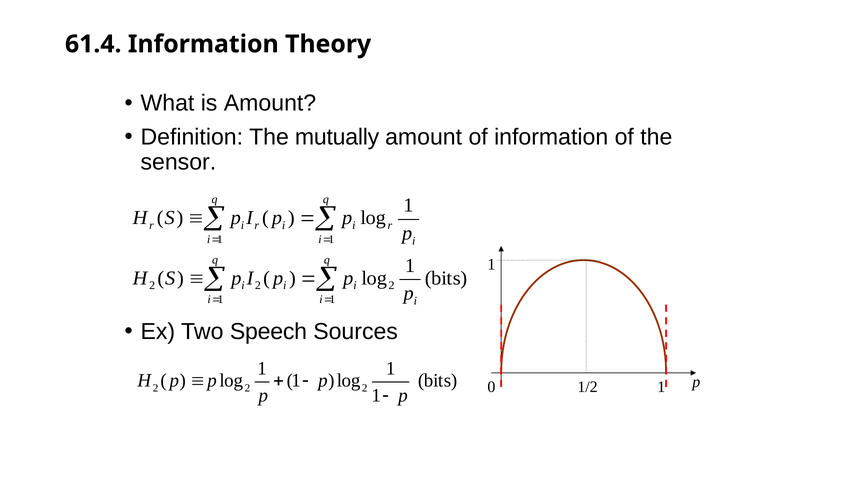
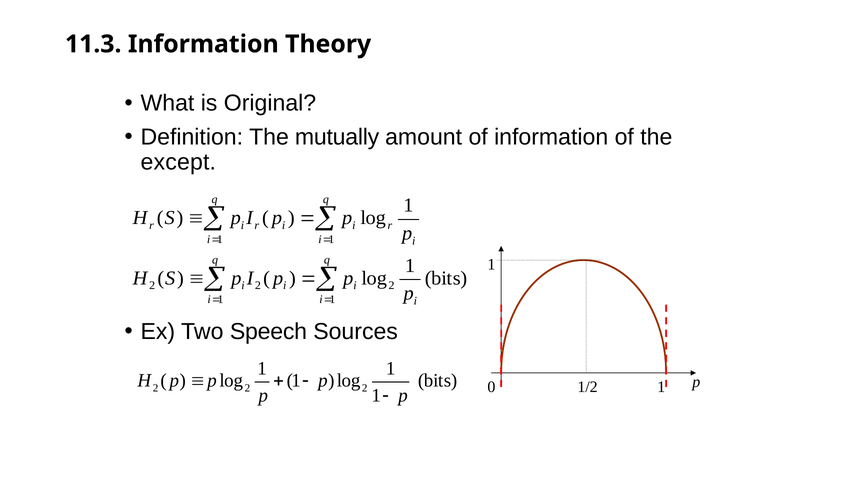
61.4: 61.4 -> 11.3
is Amount: Amount -> Original
sensor: sensor -> except
